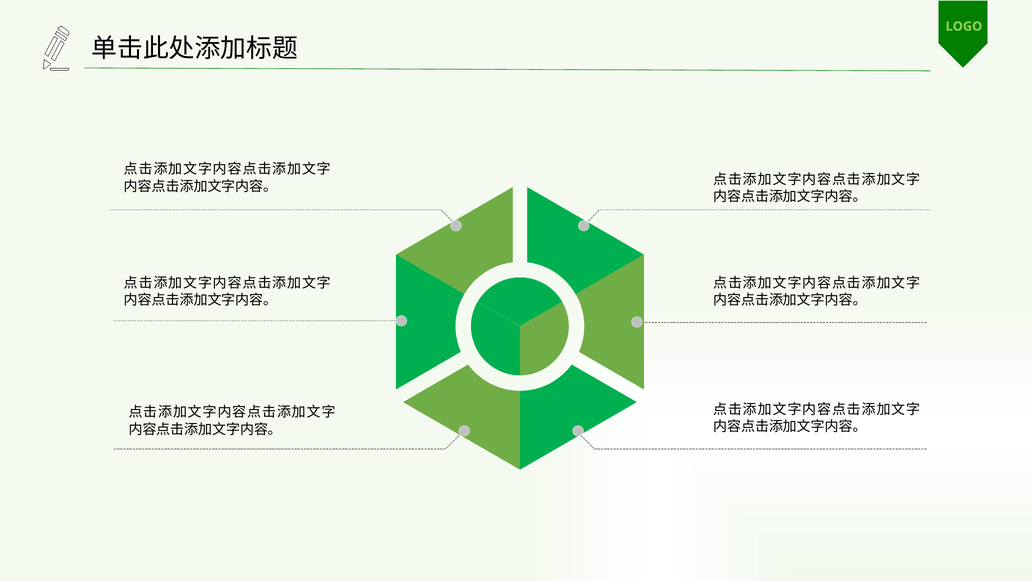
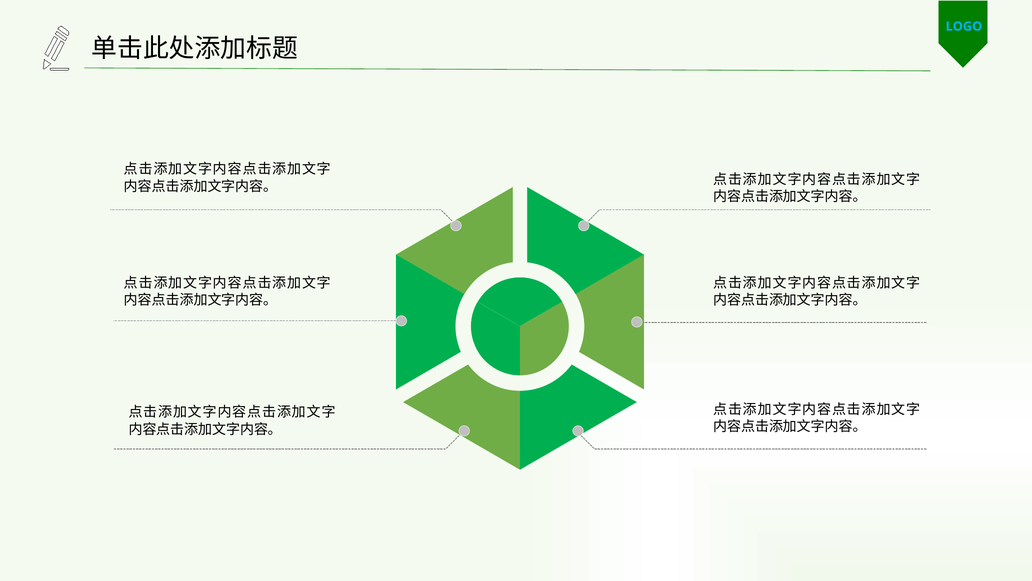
LOGO colour: light green -> light blue
